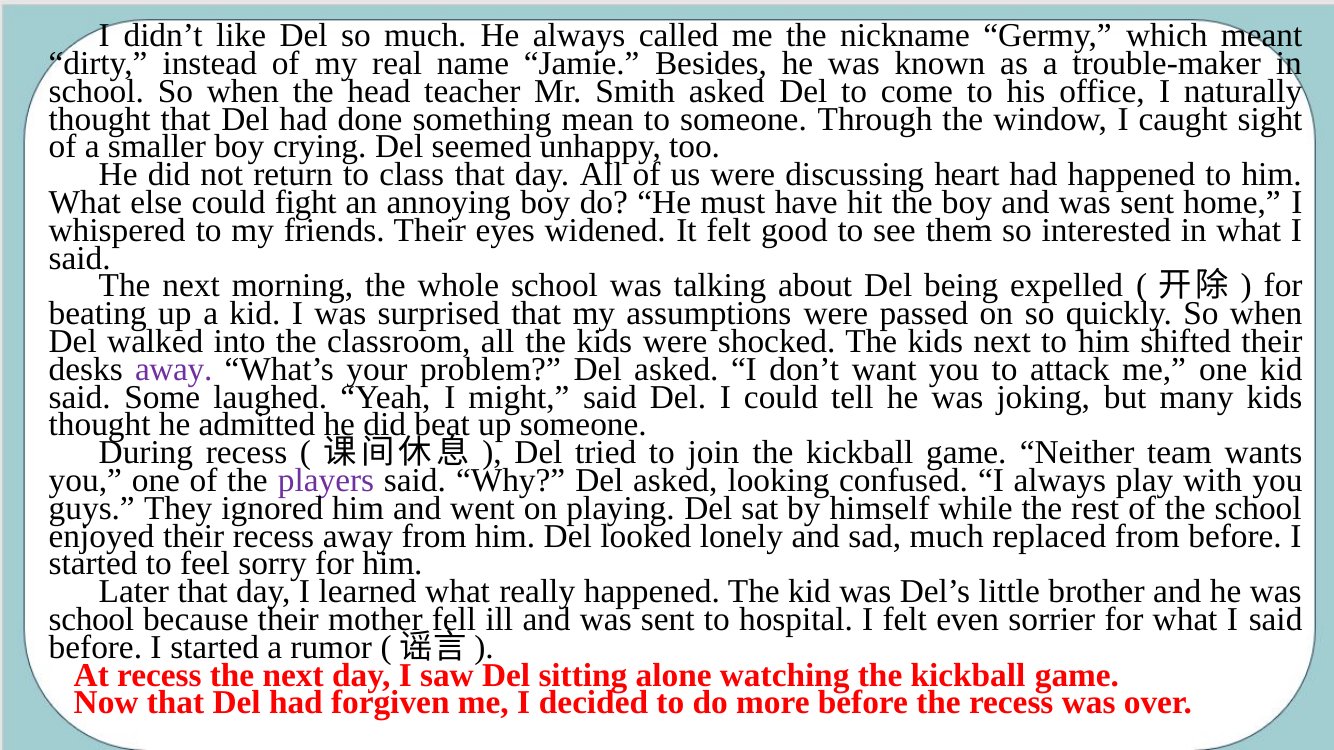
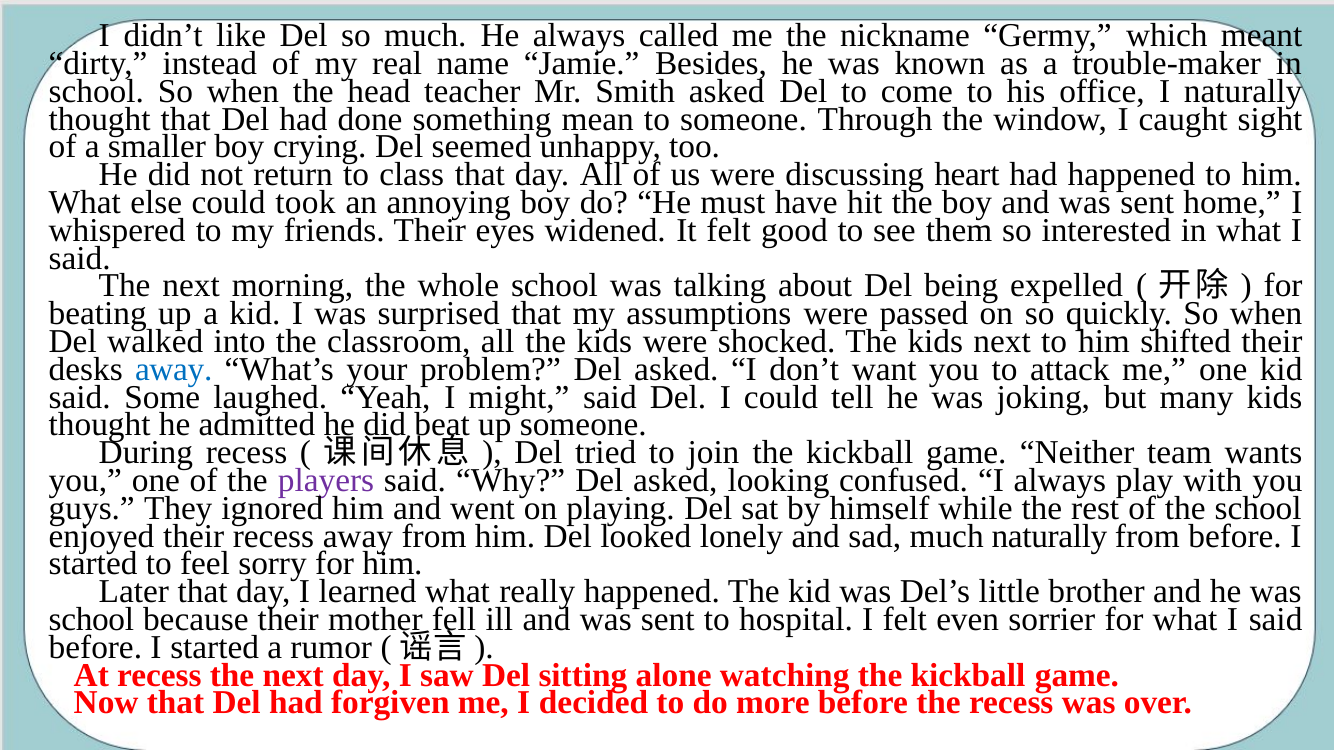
fight: fight -> took
away at (174, 369) colour: purple -> blue
much replaced: replaced -> naturally
